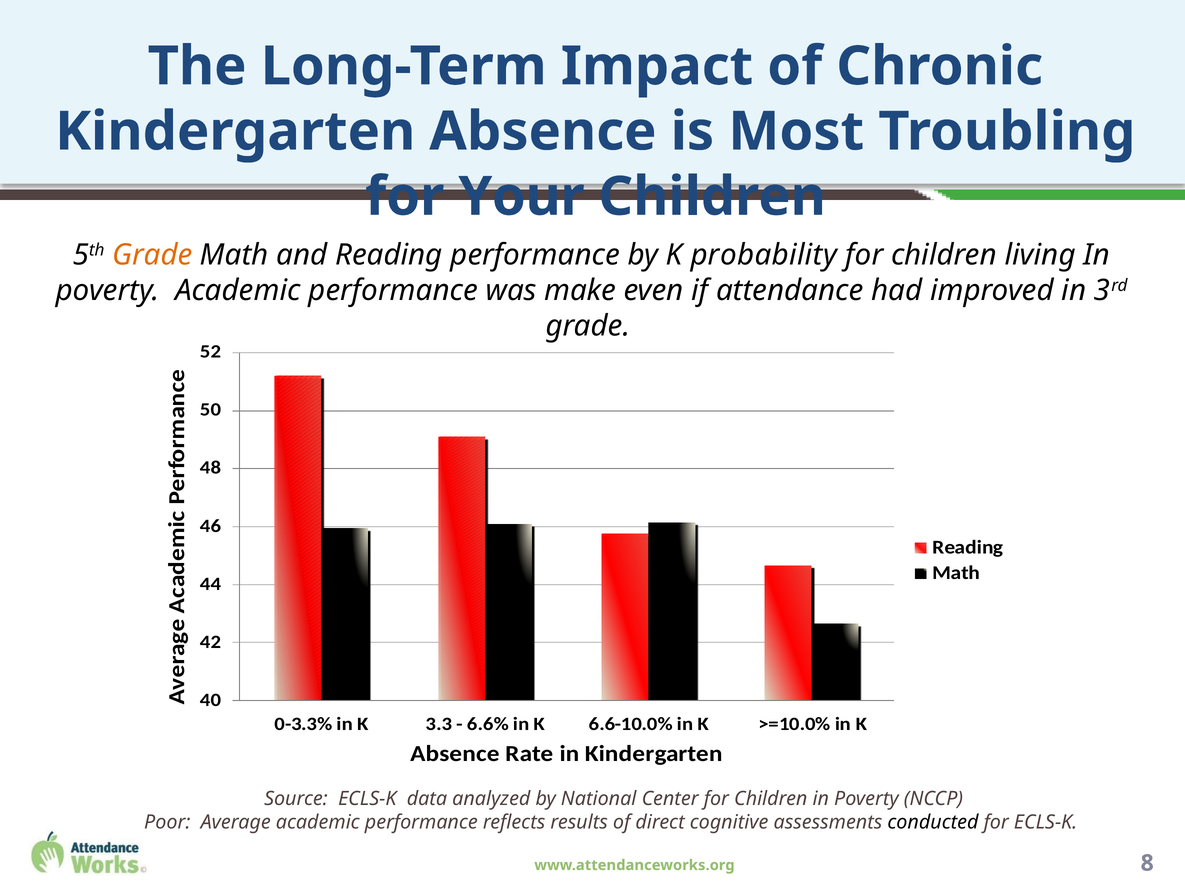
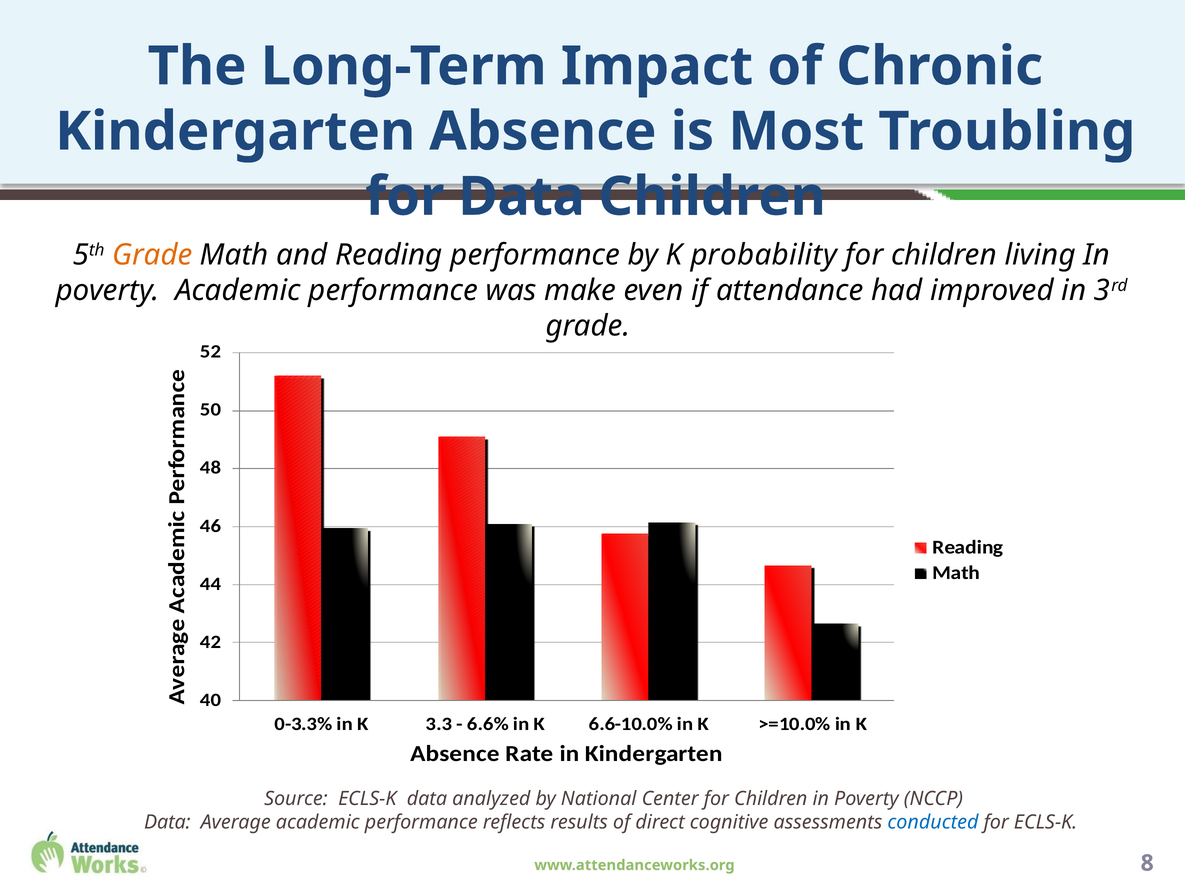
for Your: Your -> Data
Poor at (167, 822): Poor -> Data
conducted colour: black -> blue
